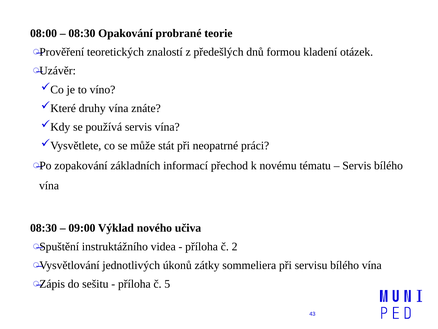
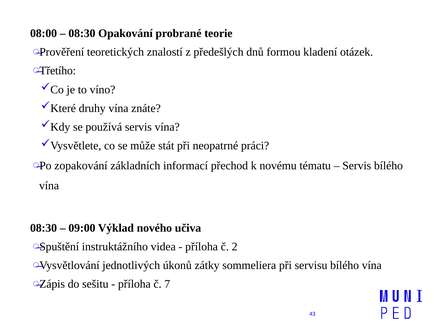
Uzávěr: Uzávěr -> Třetího
5: 5 -> 7
